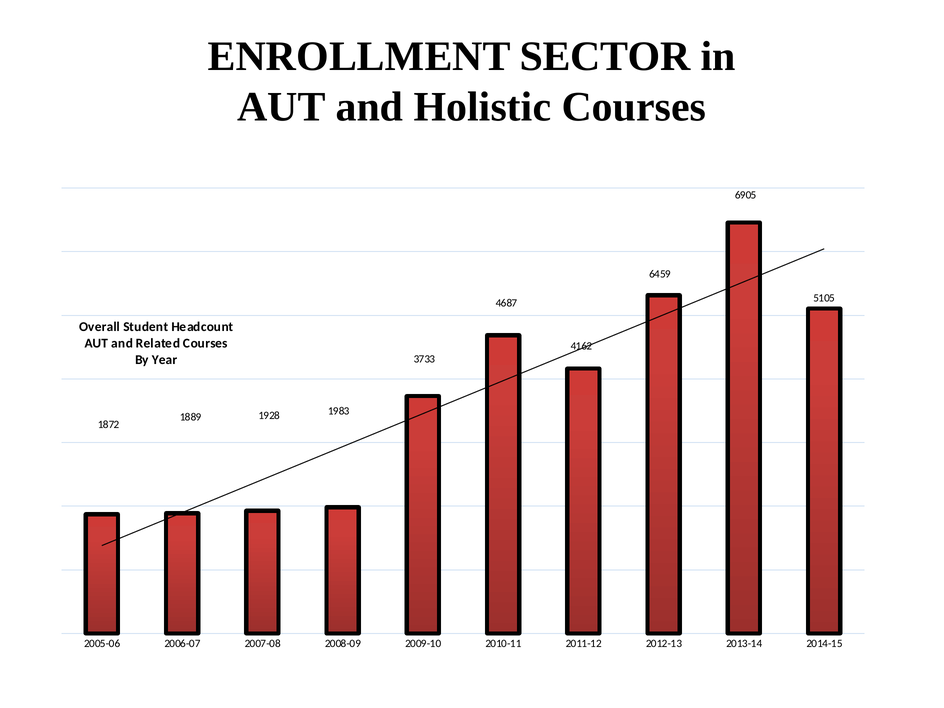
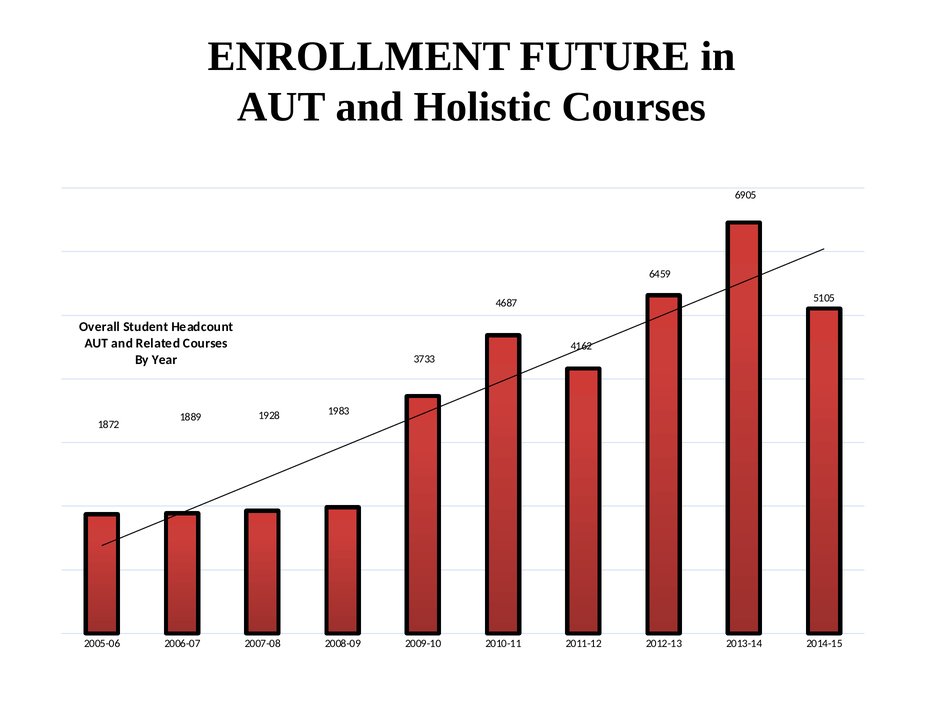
SECTOR: SECTOR -> FUTURE
